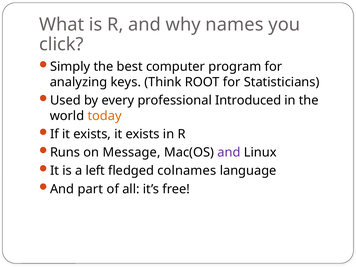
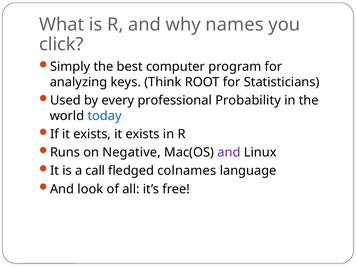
Introduced: Introduced -> Probability
today colour: orange -> blue
Message: Message -> Negative
left: left -> call
part: part -> look
